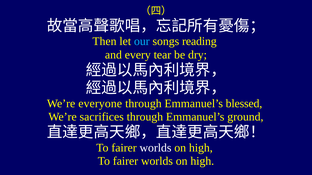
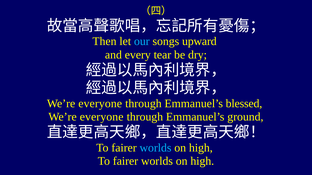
reading: reading -> upward
sacrifices at (102, 117): sacrifices -> everyone
worlds at (156, 148) colour: white -> light blue
